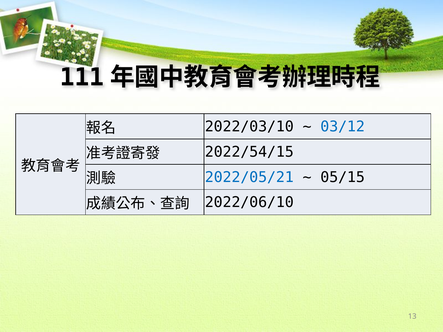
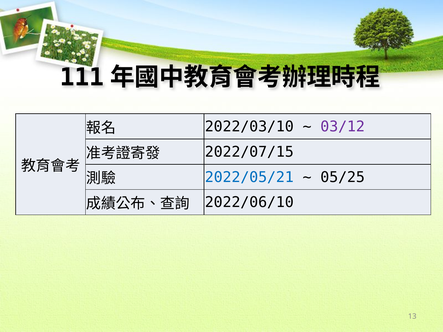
03/12 colour: blue -> purple
2022/54/15: 2022/54/15 -> 2022/07/15
05/15: 05/15 -> 05/25
